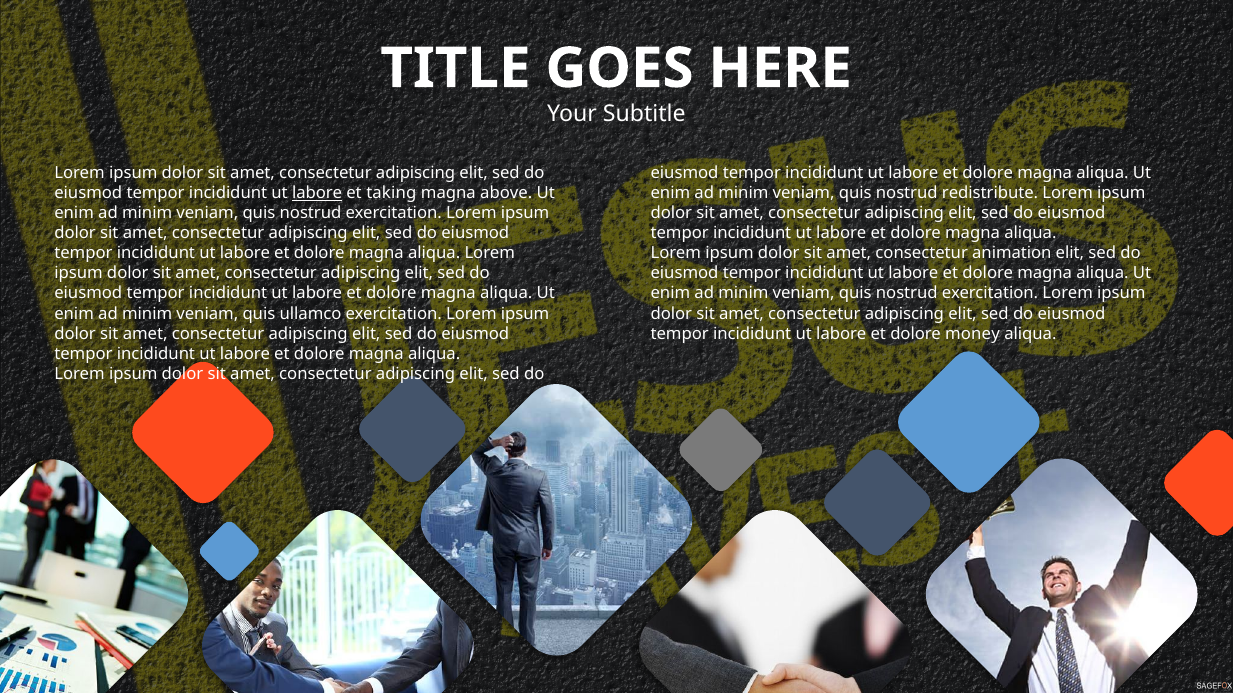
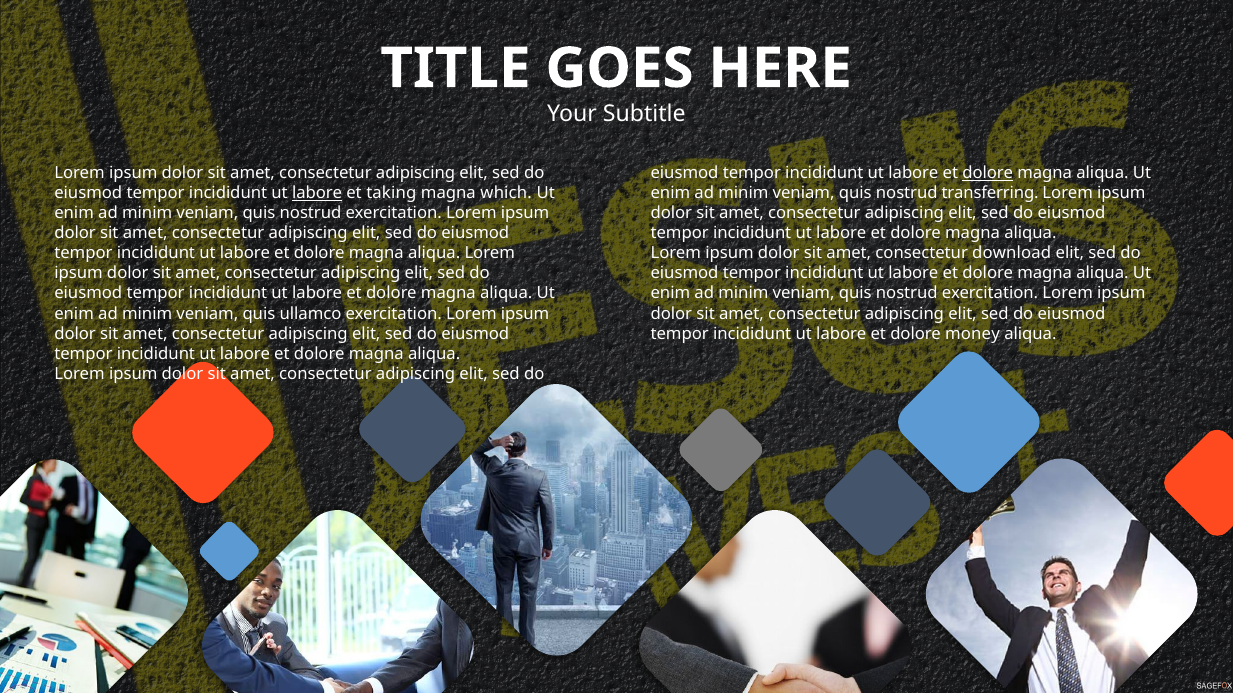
dolore at (988, 173) underline: none -> present
above: above -> which
redistribute: redistribute -> transferring
animation: animation -> download
